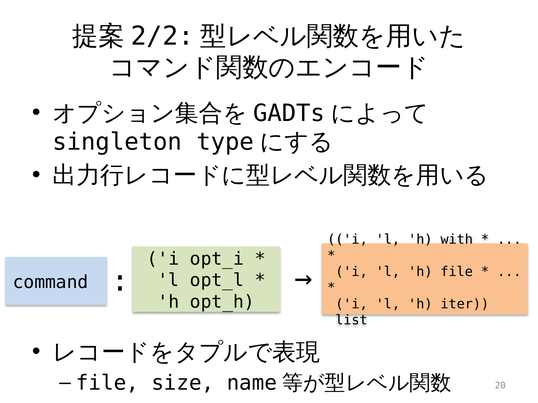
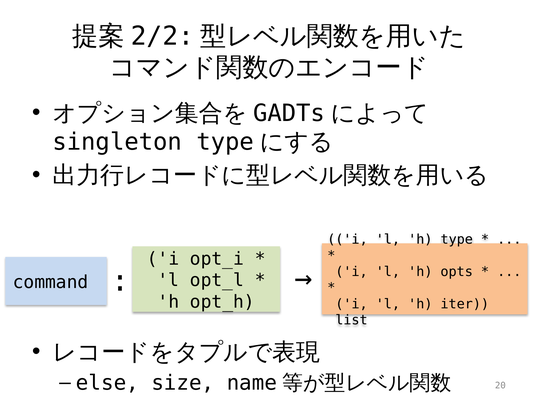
h with: with -> type
h file: file -> opts
file at (107, 383): file -> else
